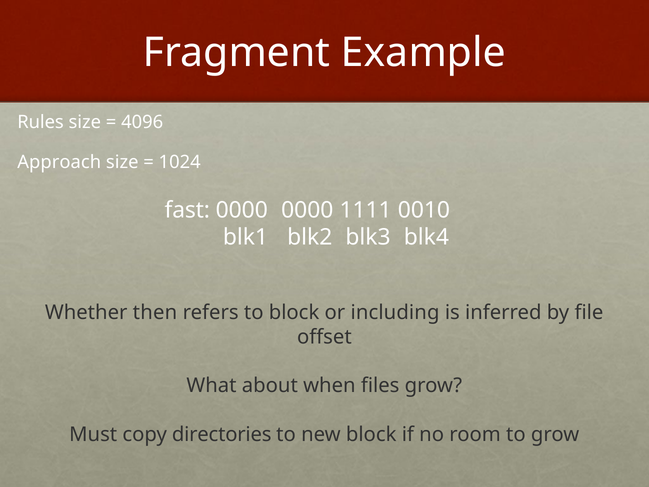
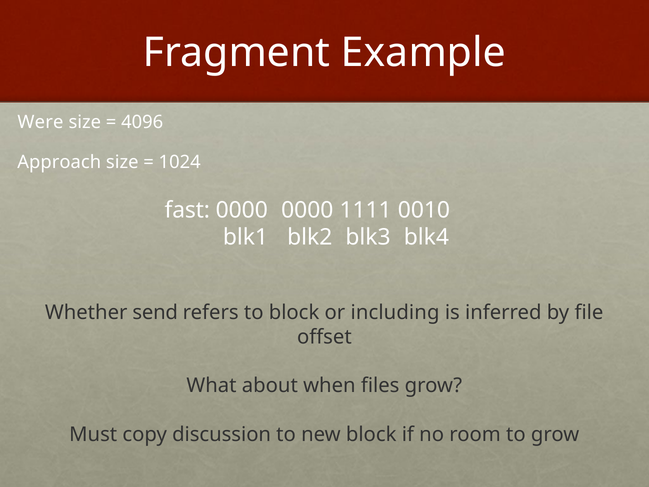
Rules: Rules -> Were
then: then -> send
directories: directories -> discussion
